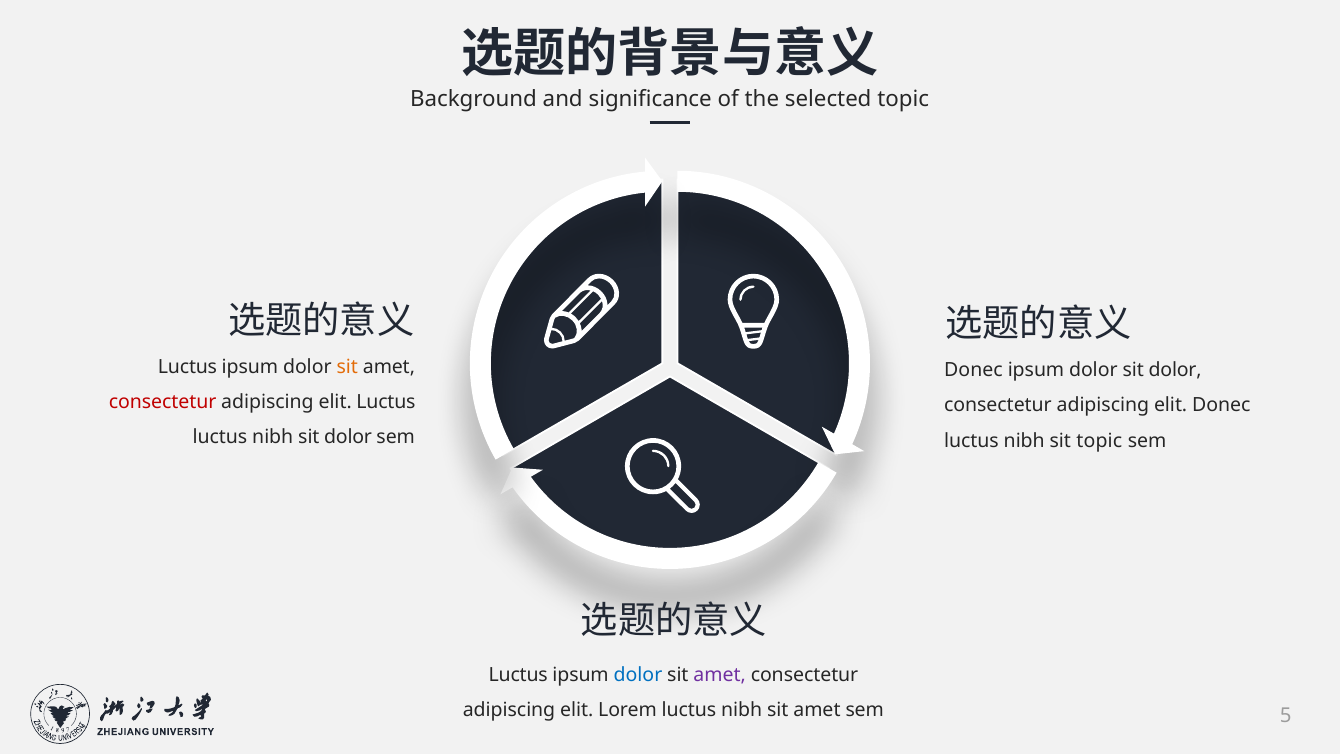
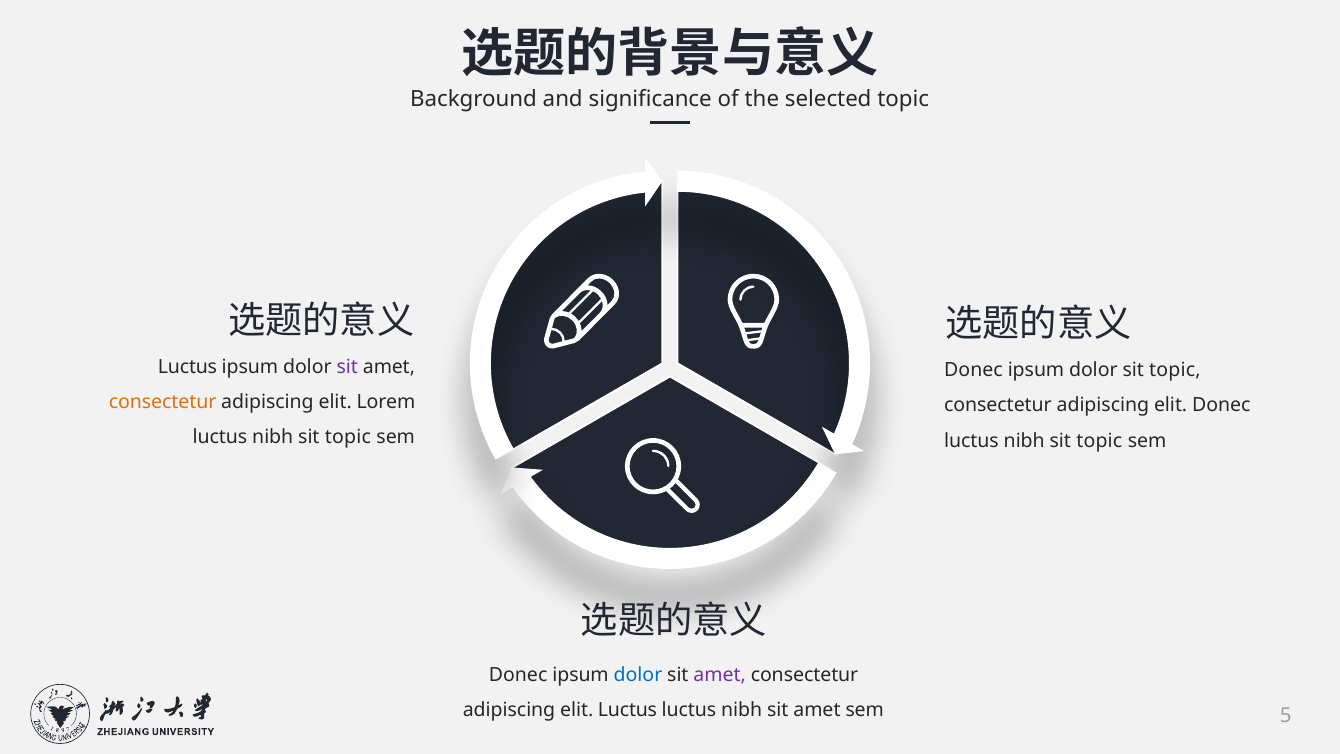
sit at (347, 367) colour: orange -> purple
dolor sit dolor: dolor -> topic
consectetur at (163, 402) colour: red -> orange
elit Luctus: Luctus -> Lorem
dolor at (348, 437): dolor -> topic
Luctus at (518, 675): Luctus -> Donec
elit Lorem: Lorem -> Luctus
